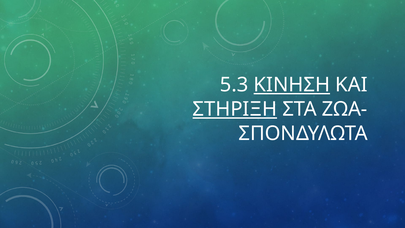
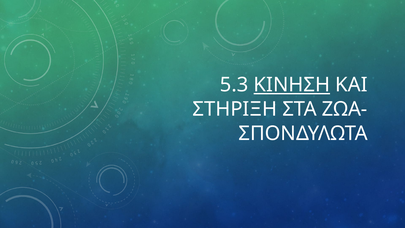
ΣΤΗΡΙΞΗ underline: present -> none
